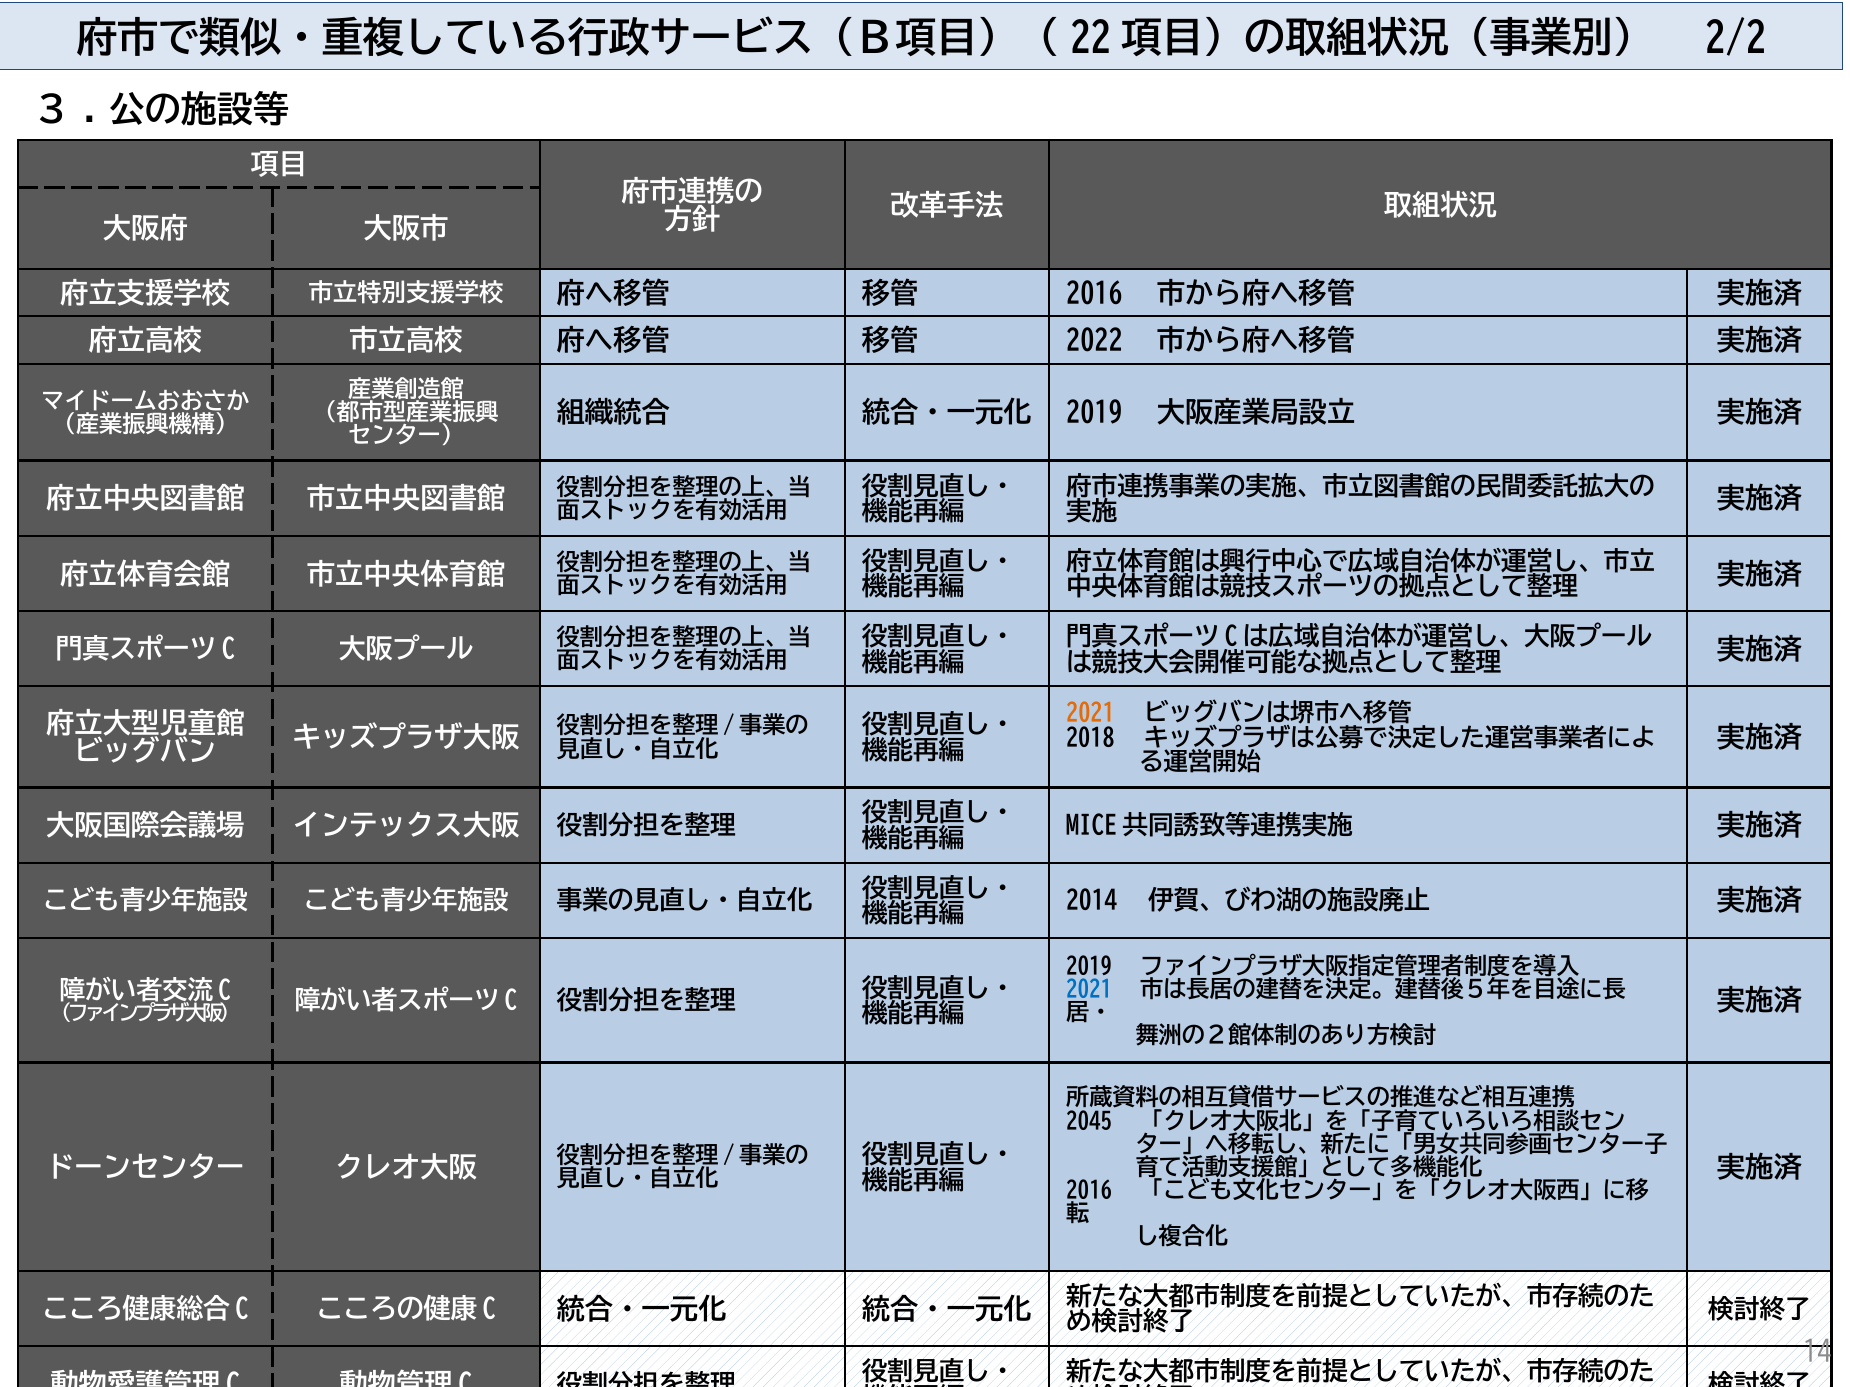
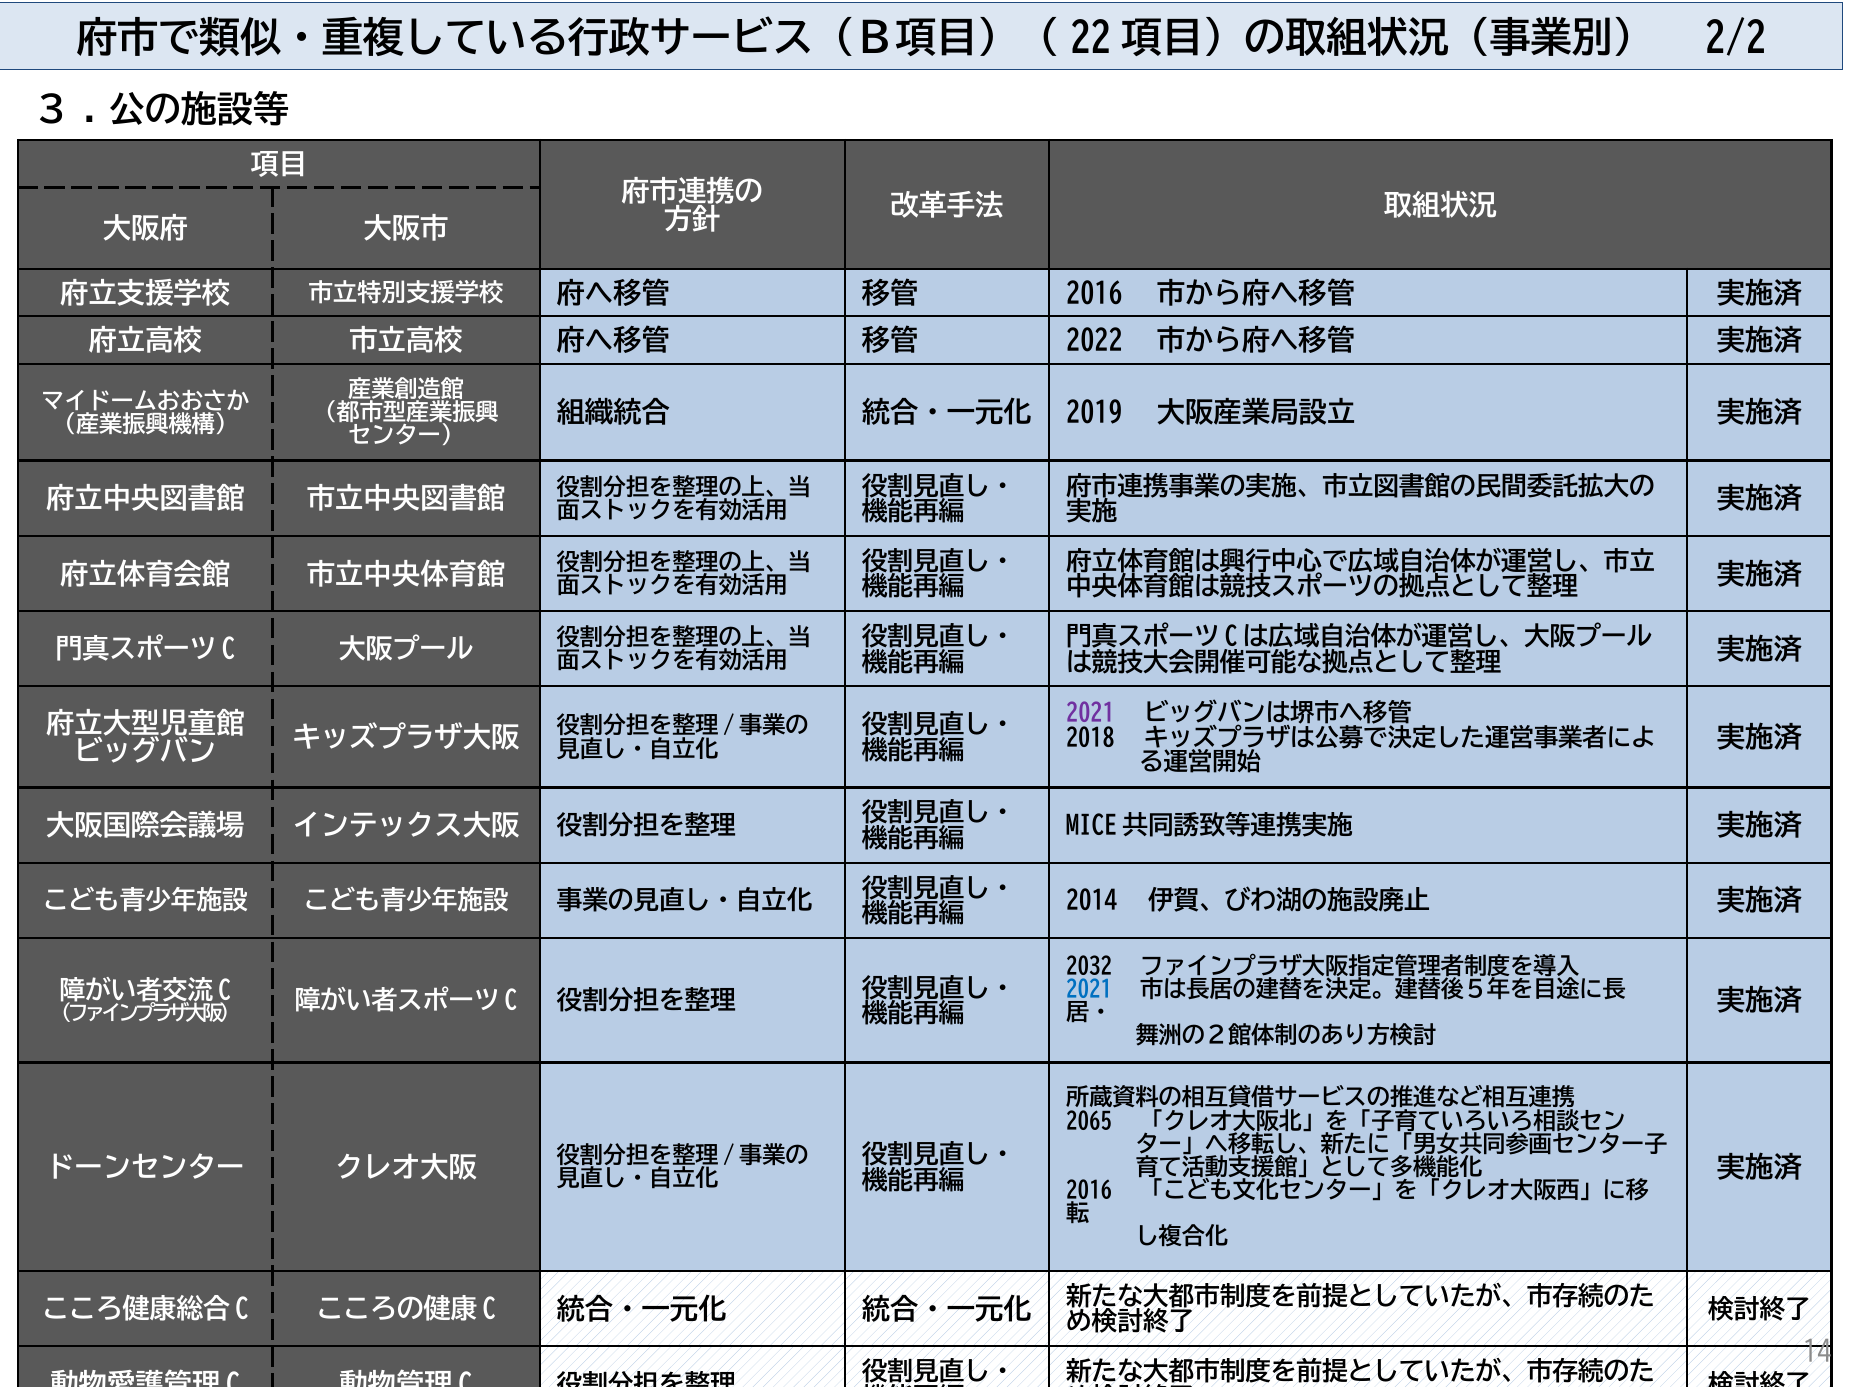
2021 at (1090, 714) colour: orange -> purple
2019 at (1089, 967): 2019 -> 2032
2045: 2045 -> 2065
